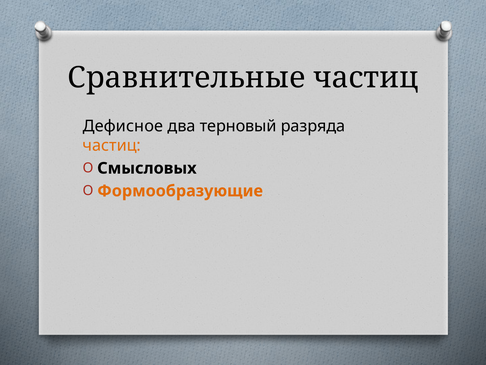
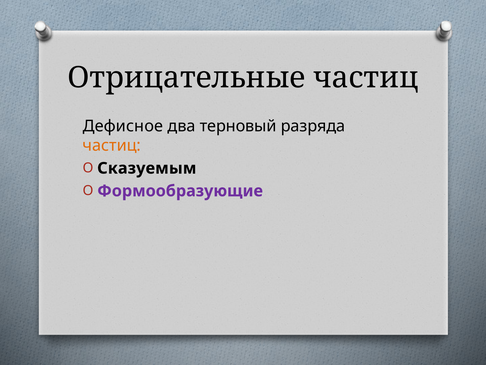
Сравнительные: Сравнительные -> Отрицательные
Смысловых: Смысловых -> Сказуемым
Формообразующие colour: orange -> purple
